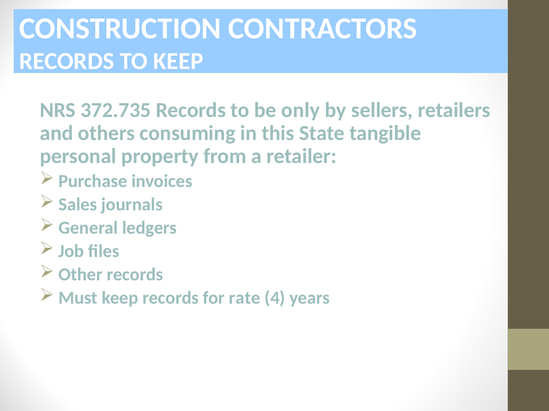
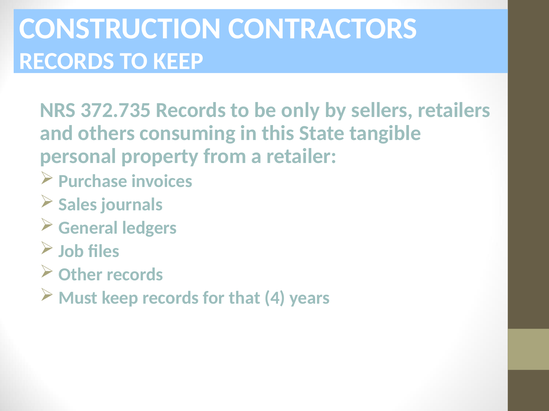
rate: rate -> that
